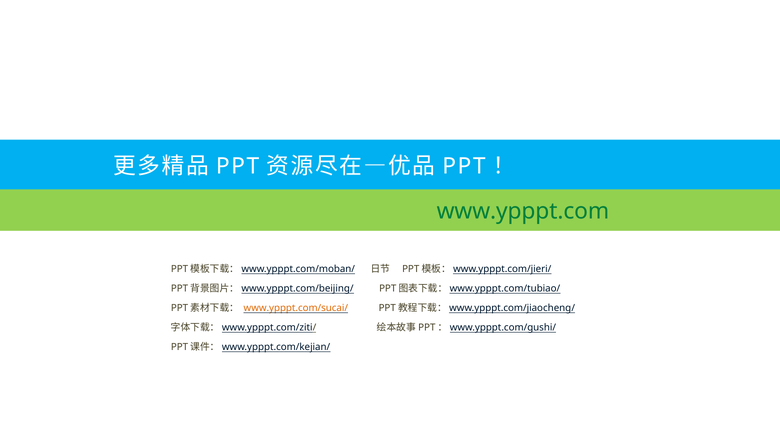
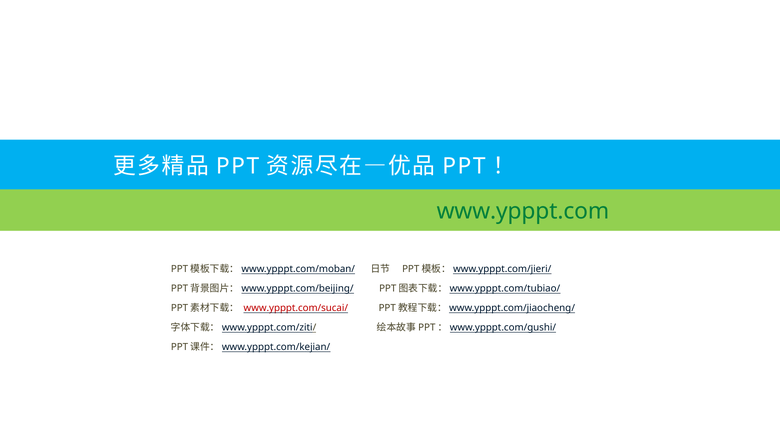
www.ypppt.com/sucai/ colour: orange -> red
